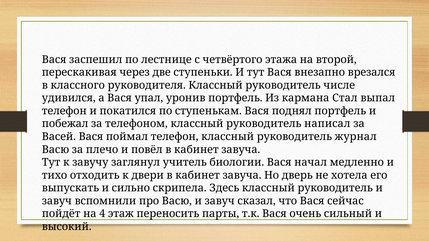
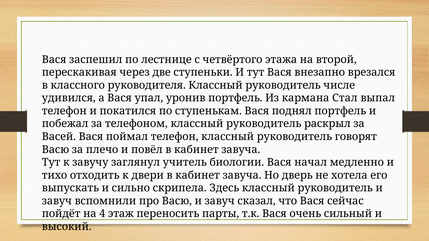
написал: написал -> раскрыл
журнал: журнал -> говорят
